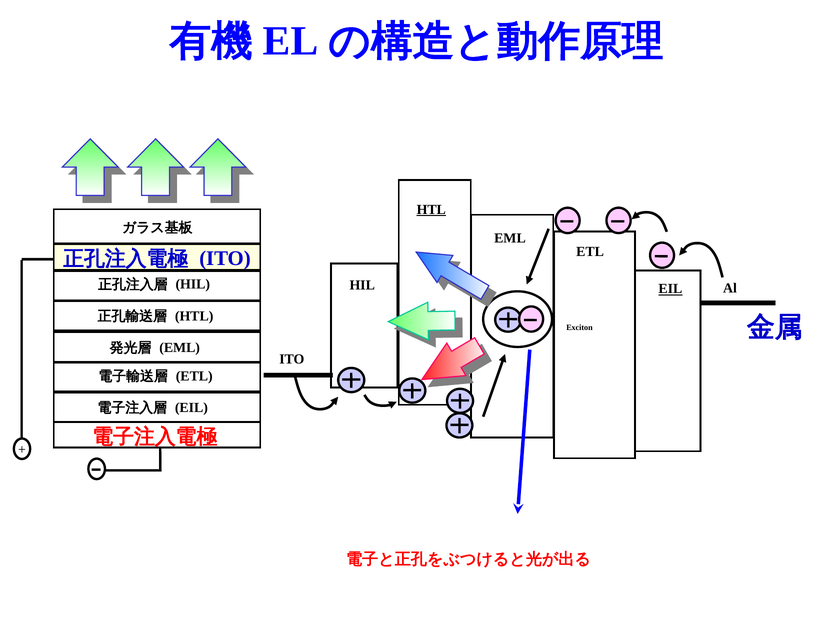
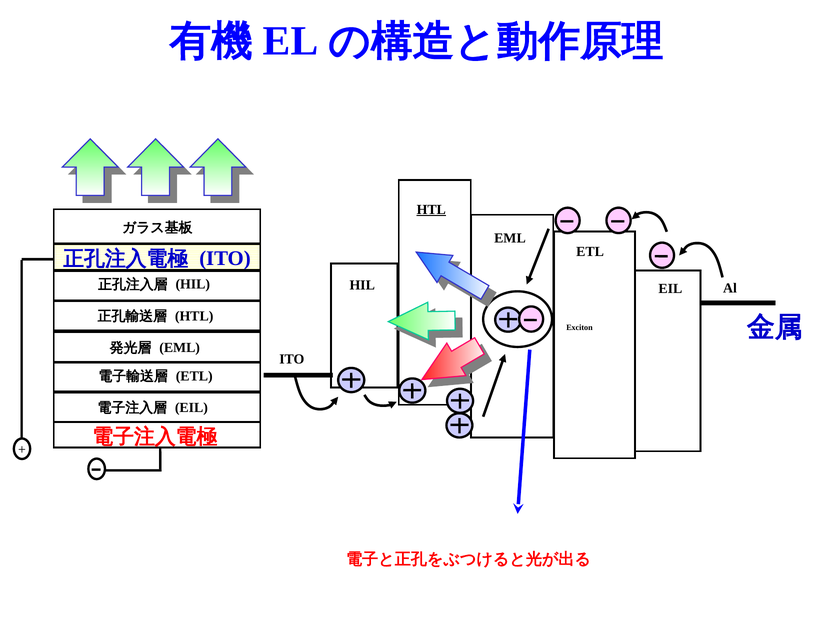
EIL at (670, 289) underline: present -> none
